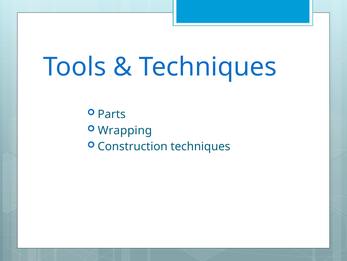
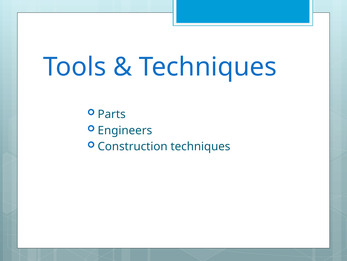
Wrapping: Wrapping -> Engineers
